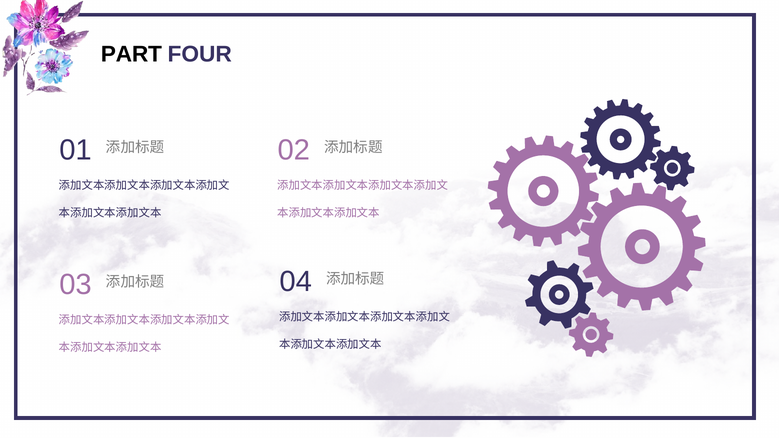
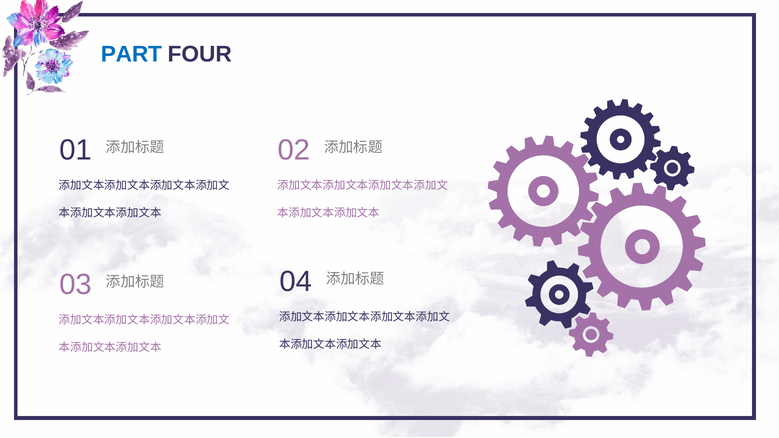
PART colour: black -> blue
